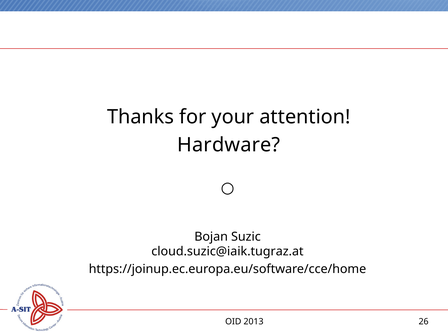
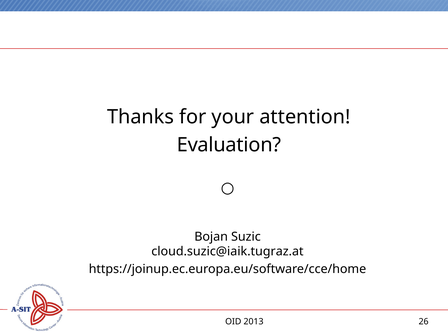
Hardware: Hardware -> Evaluation
